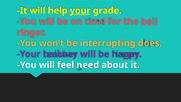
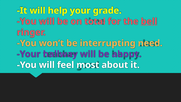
your at (80, 11) underline: present -> none
does: does -> need
be ringer: ringer -> about
need: need -> most
